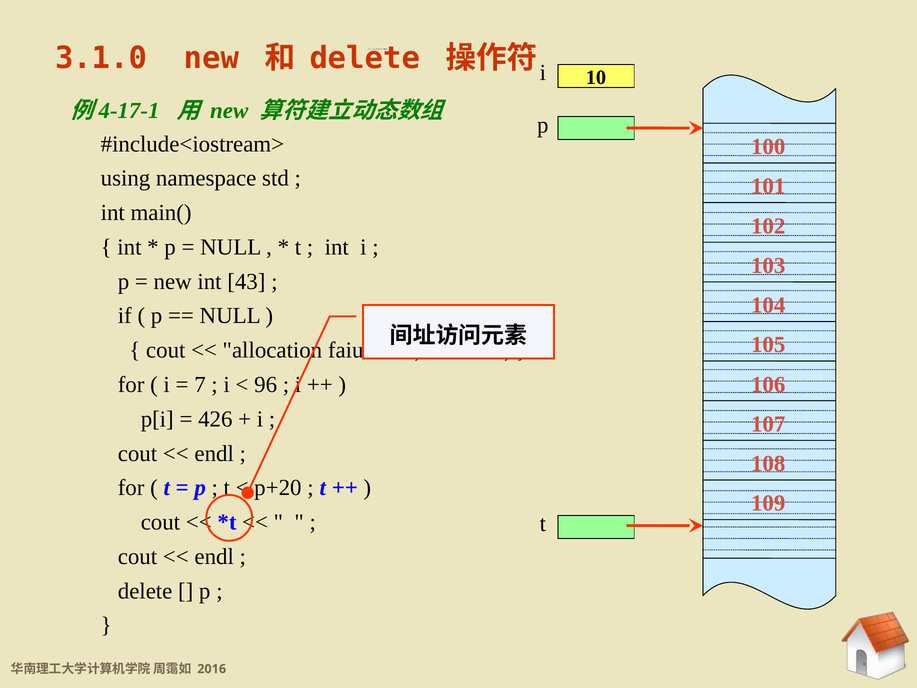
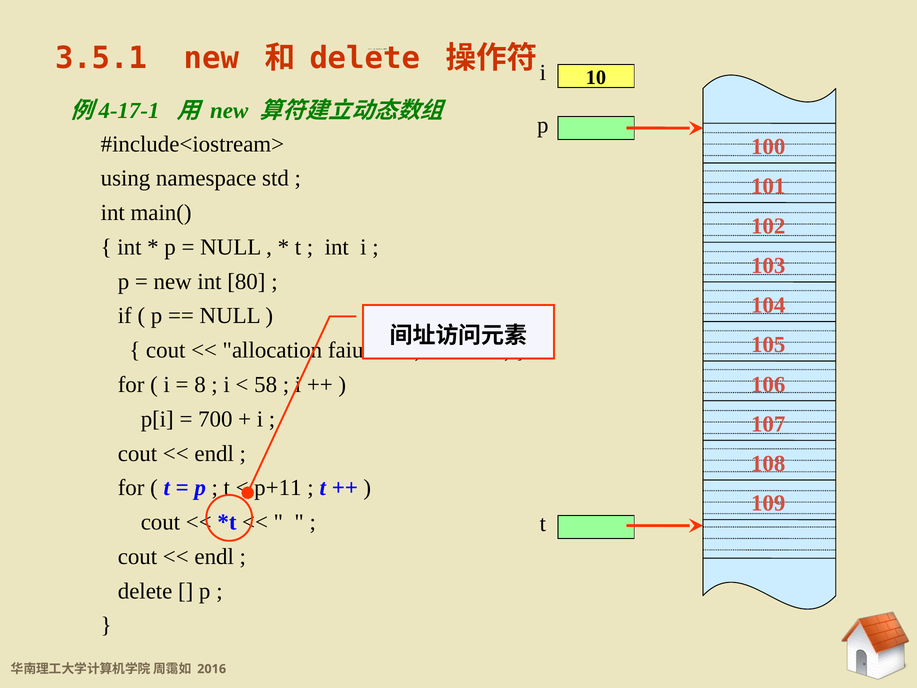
3.1.0: 3.1.0 -> 3.5.1
43: 43 -> 80
7: 7 -> 8
96: 96 -> 58
426: 426 -> 700
p+20: p+20 -> p+11
